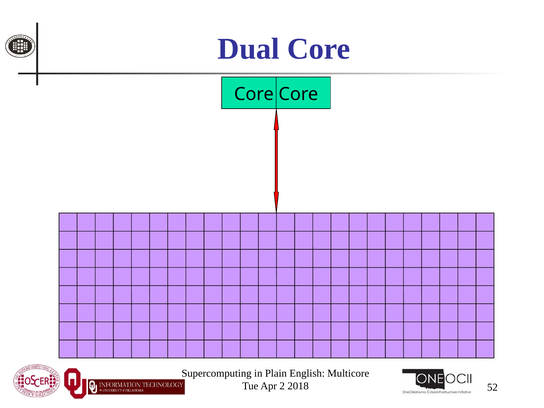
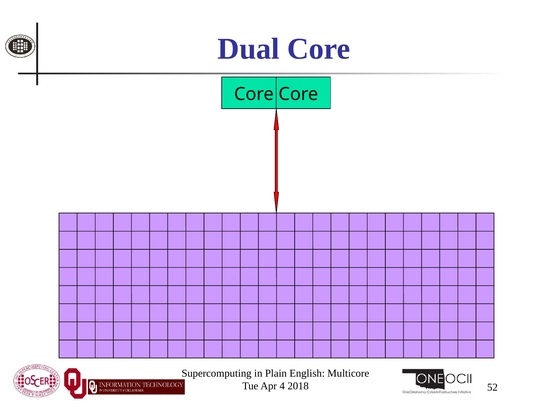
2: 2 -> 4
